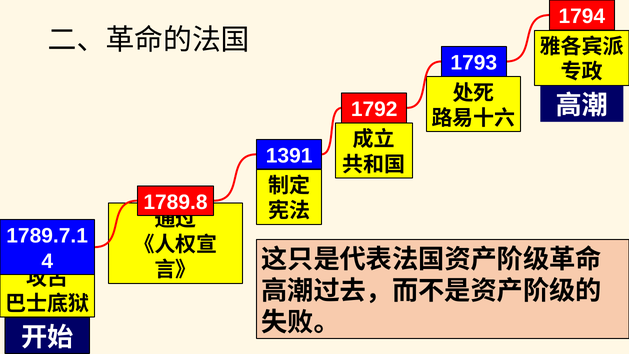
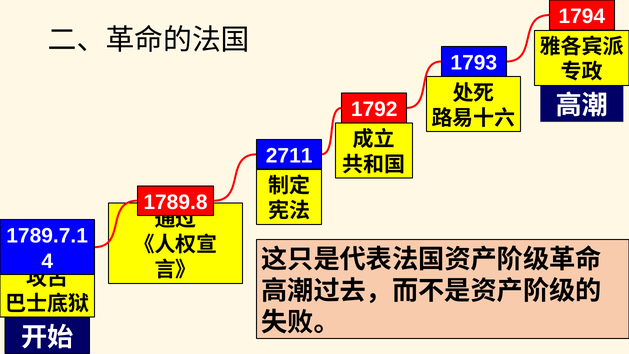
1391: 1391 -> 2711
